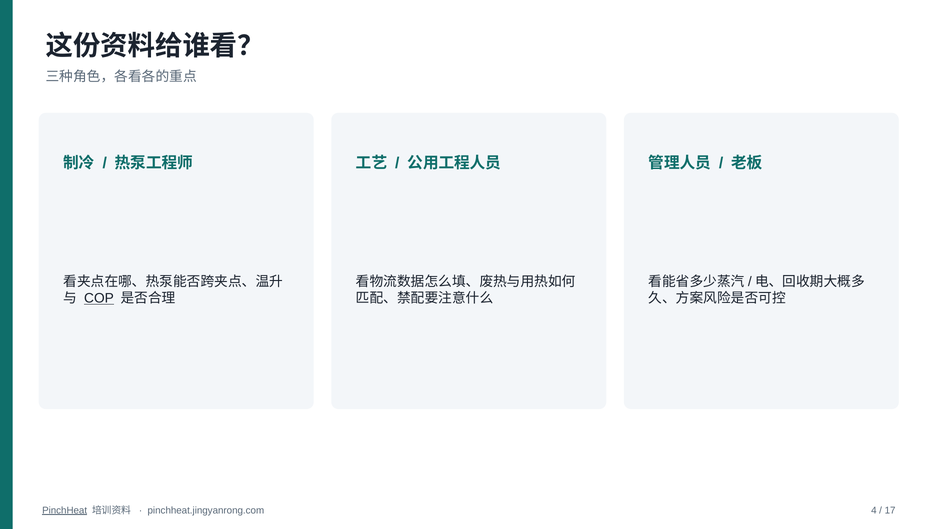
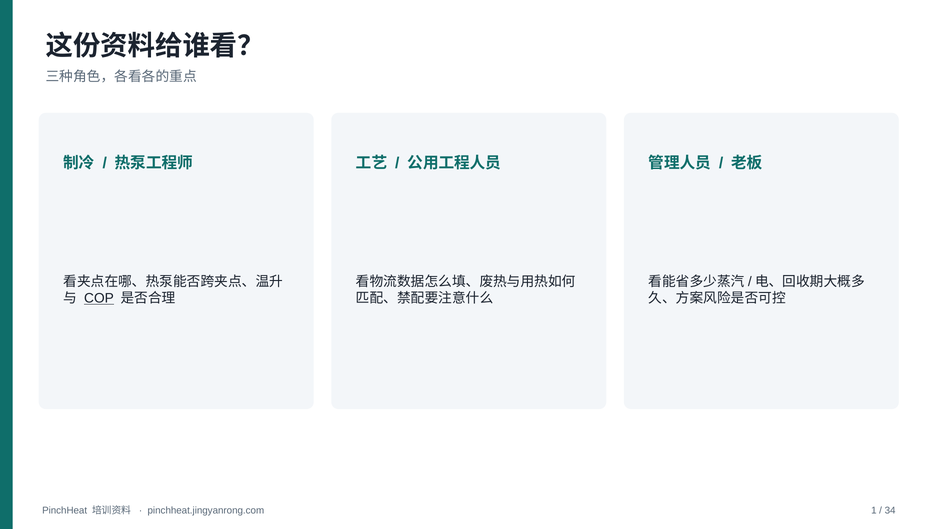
PinchHeat underline: present -> none
4: 4 -> 1
17: 17 -> 34
